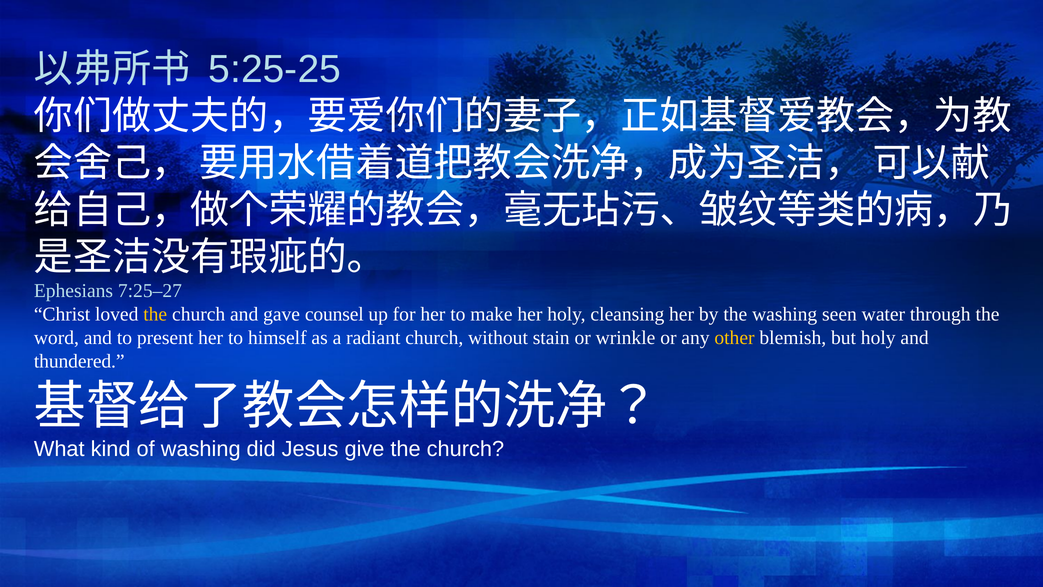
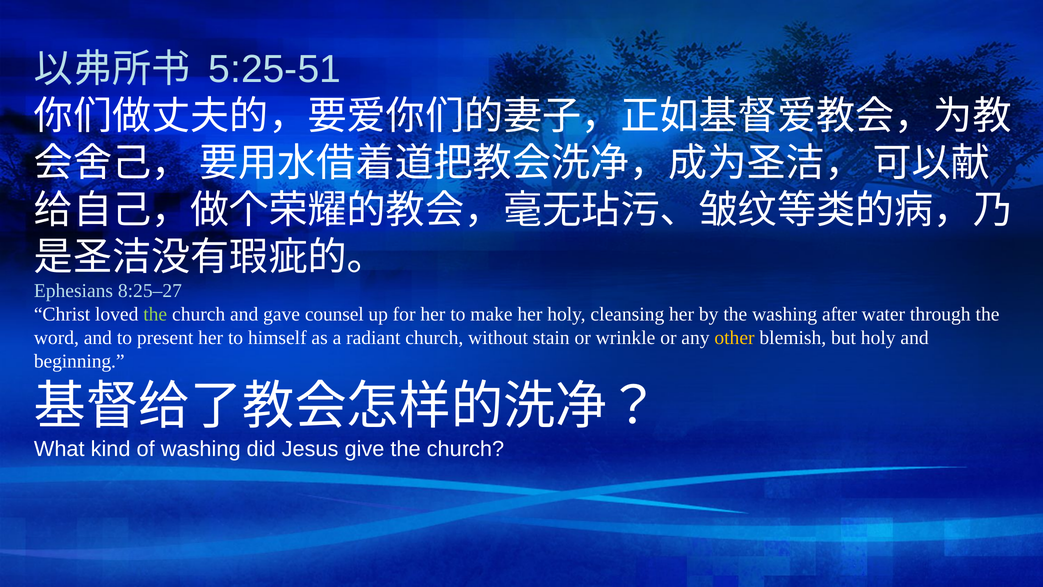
5:25-25: 5:25-25 -> 5:25-51
7:25–27: 7:25–27 -> 8:25–27
the at (155, 314) colour: yellow -> light green
seen: seen -> after
thundered: thundered -> beginning
